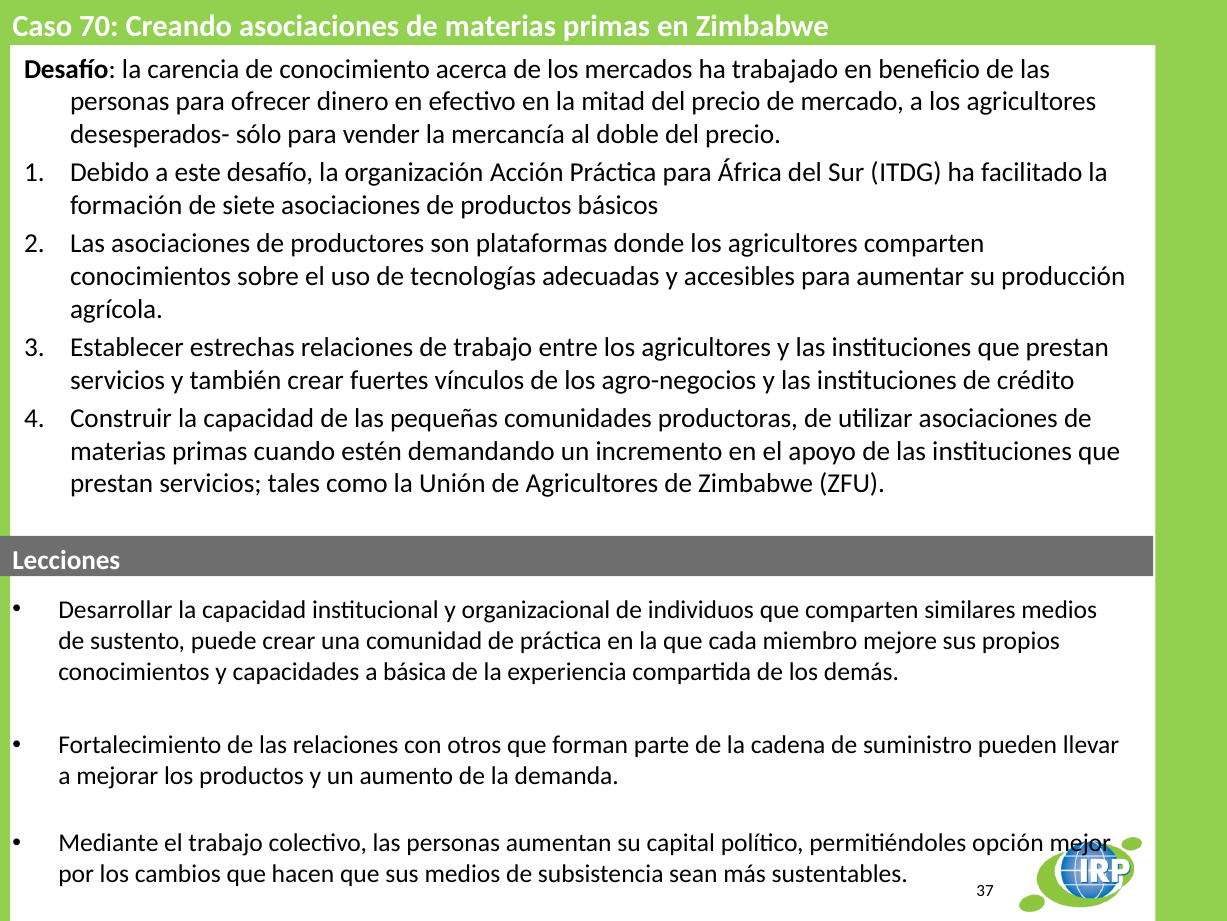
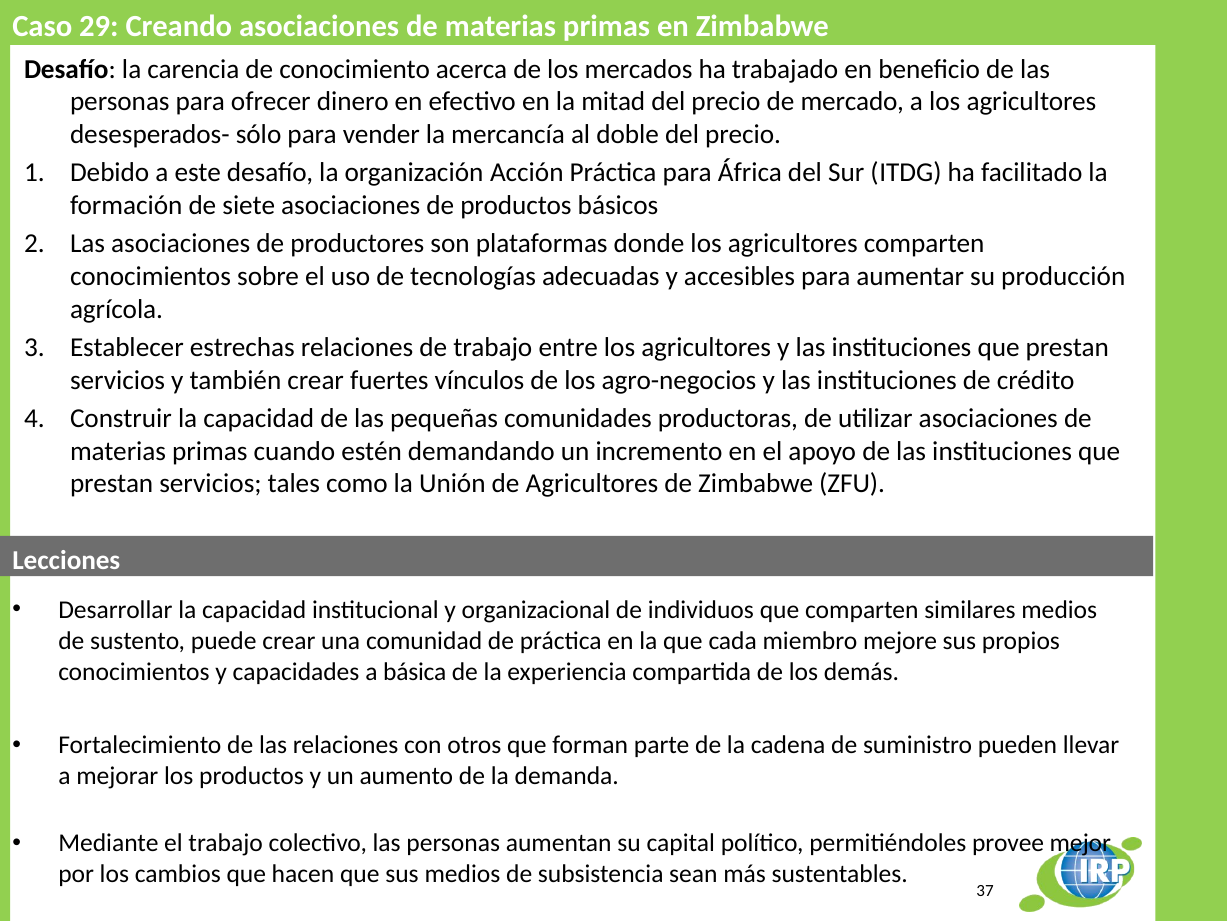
70: 70 -> 29
opción: opción -> provee
